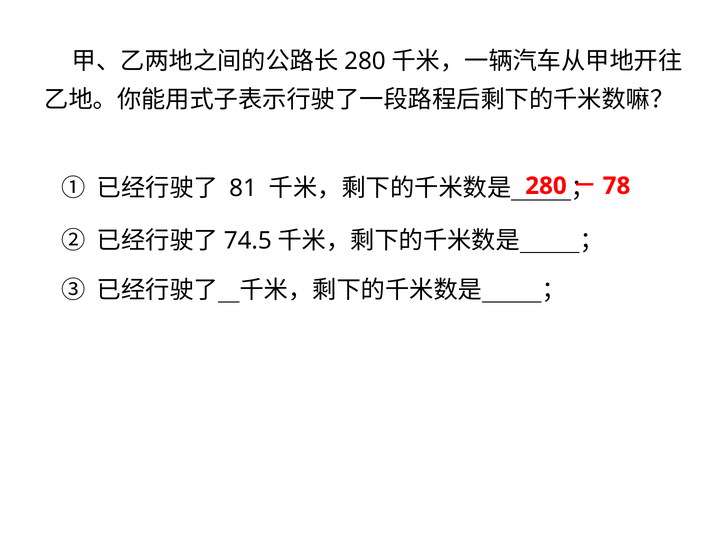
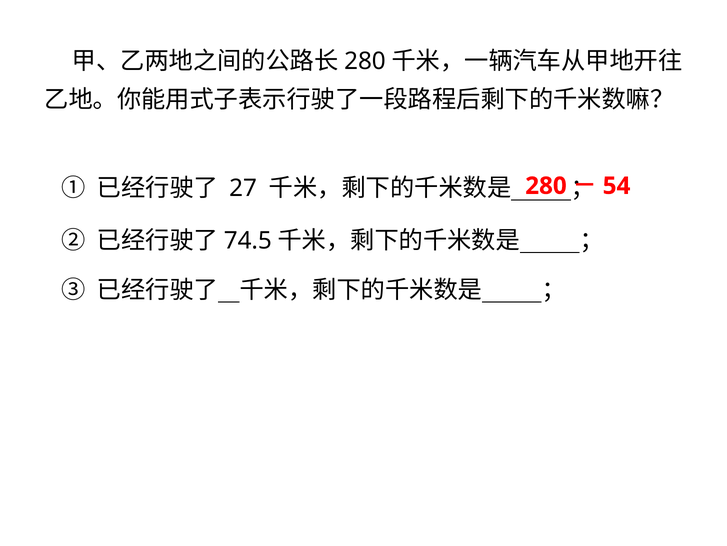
81: 81 -> 27
78: 78 -> 54
